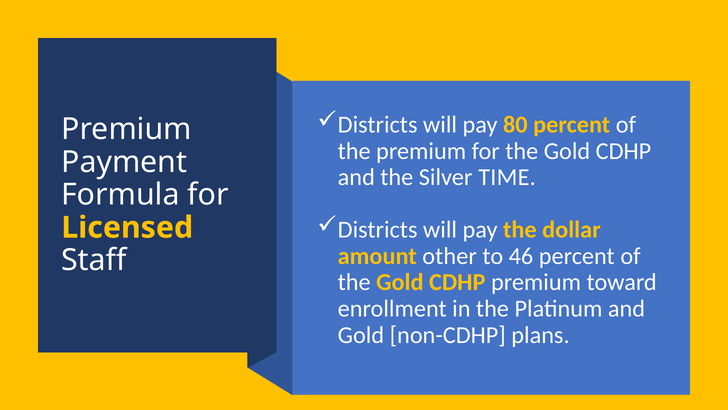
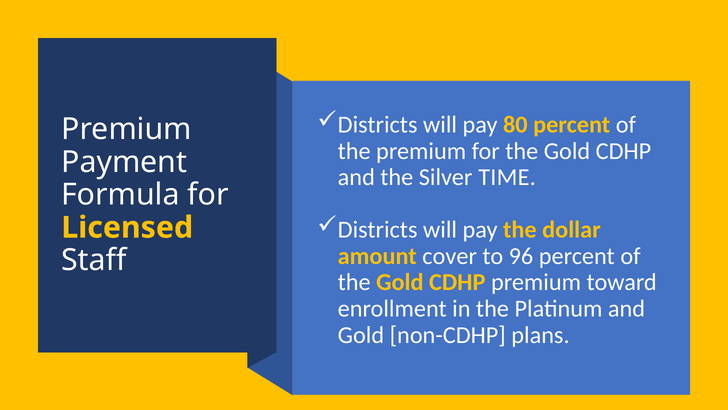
other: other -> cover
46: 46 -> 96
